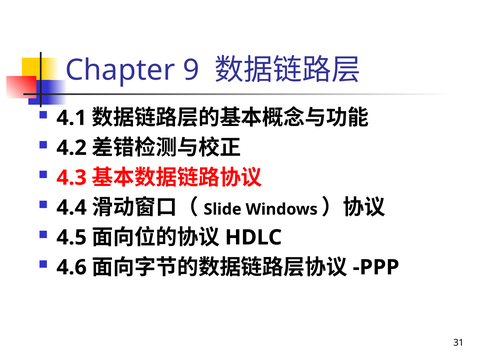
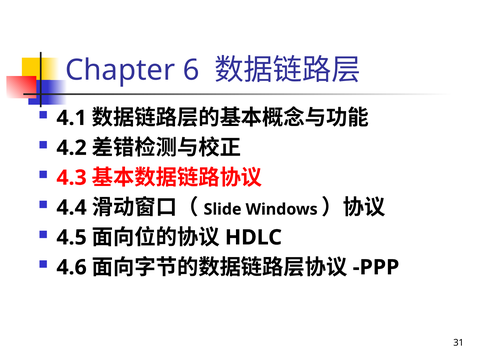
9: 9 -> 6
